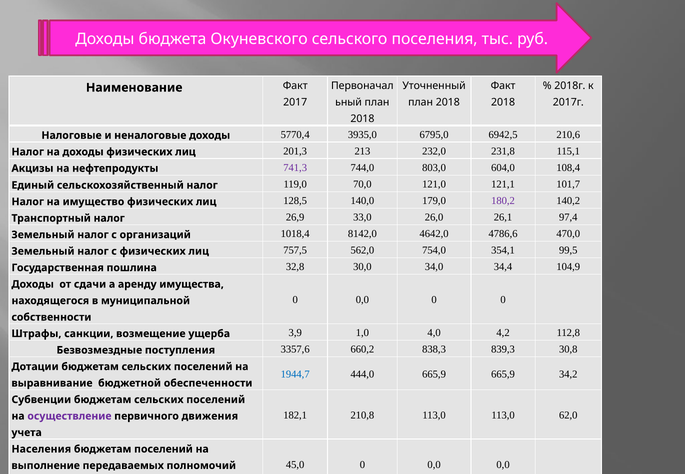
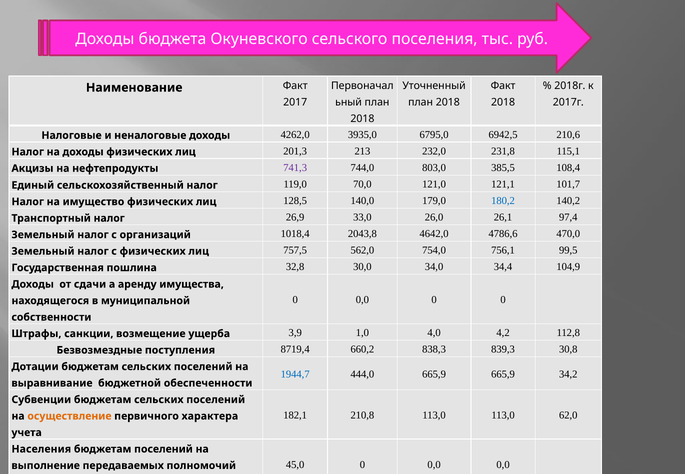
5770,4: 5770,4 -> 4262,0
604,0: 604,0 -> 385,5
180,2 colour: purple -> blue
8142,0: 8142,0 -> 2043,8
354,1: 354,1 -> 756,1
3357,6: 3357,6 -> 8719,4
осуществление colour: purple -> orange
движения: движения -> характера
